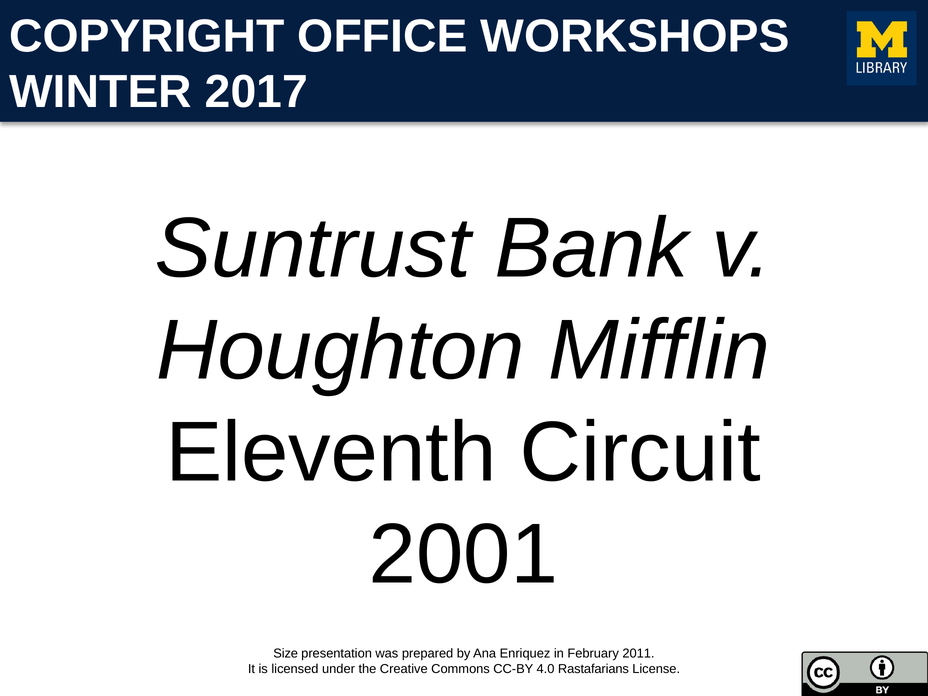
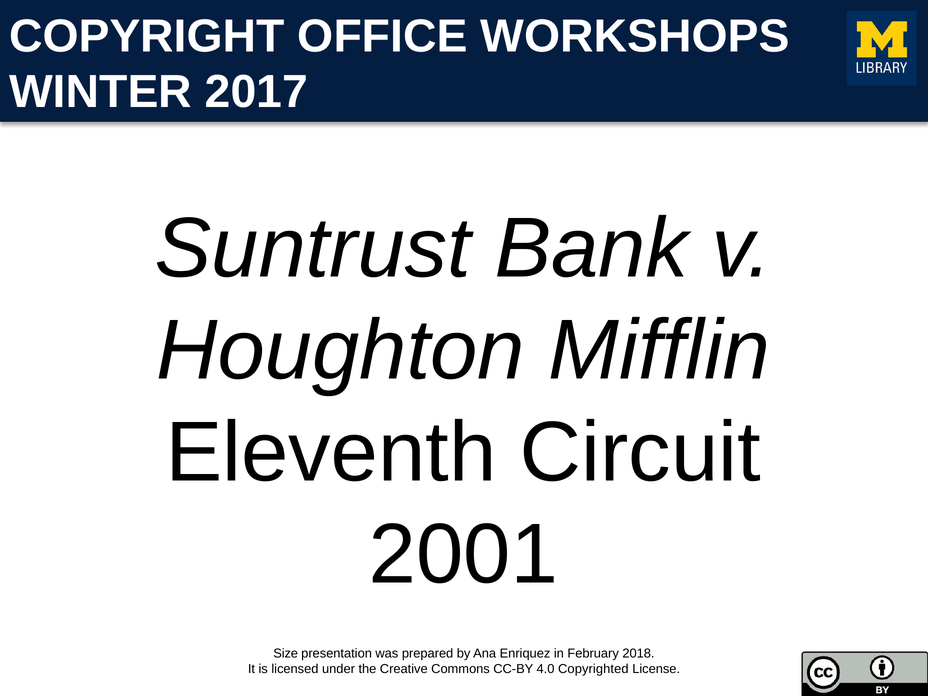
2011: 2011 -> 2018
Rastafarians: Rastafarians -> Copyrighted
